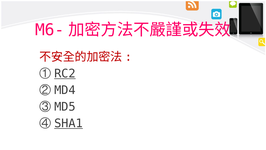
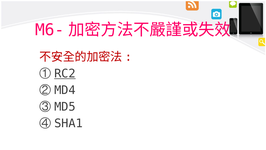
SHA1 underline: present -> none
